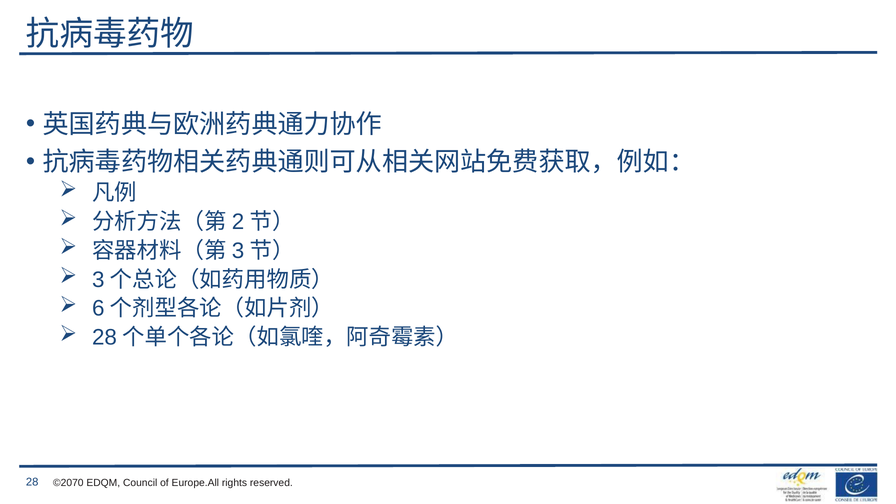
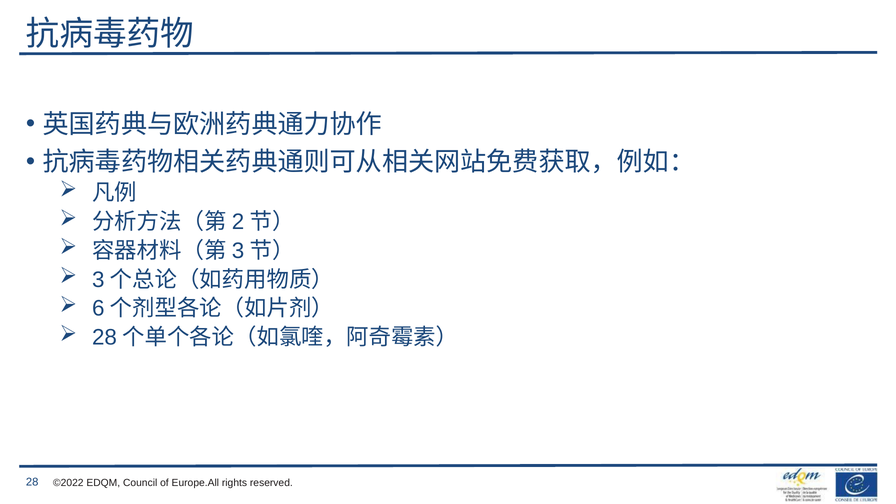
©2070: ©2070 -> ©2022
